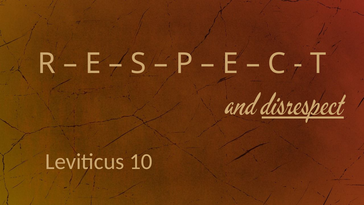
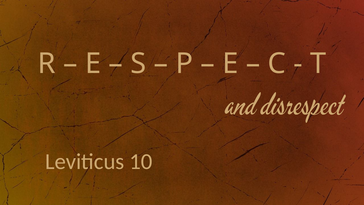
disrespect underline: present -> none
